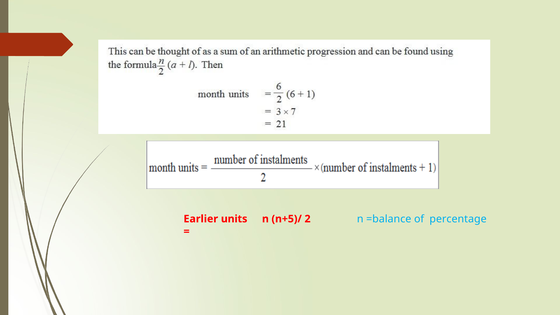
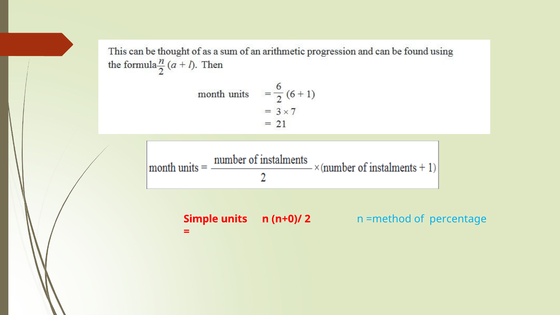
Earlier: Earlier -> Simple
n+5)/: n+5)/ -> n+0)/
=balance: =balance -> =method
